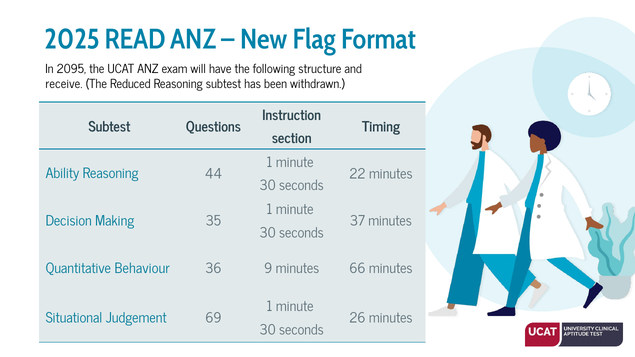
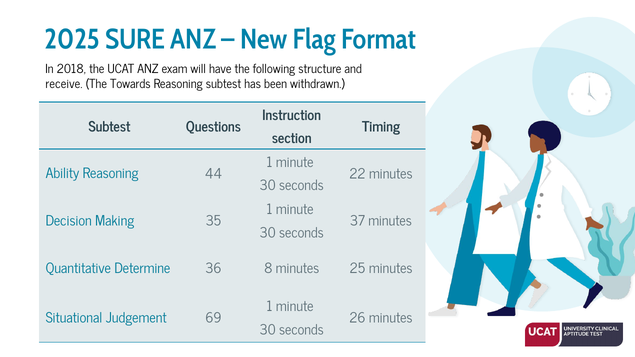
READ: READ -> SURE
2095: 2095 -> 2018
Reduced: Reduced -> Towards
Behaviour: Behaviour -> Determine
9: 9 -> 8
66: 66 -> 25
